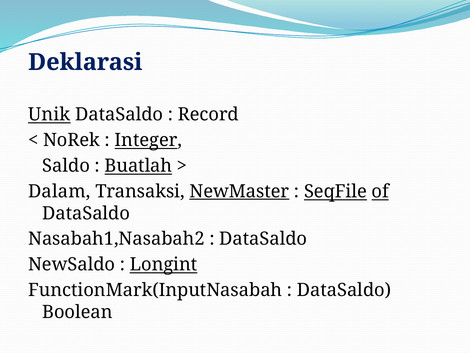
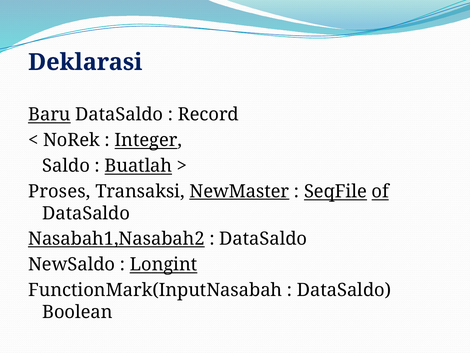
Unik: Unik -> Baru
Dalam: Dalam -> Proses
Nasabah1,Nasabah2 underline: none -> present
